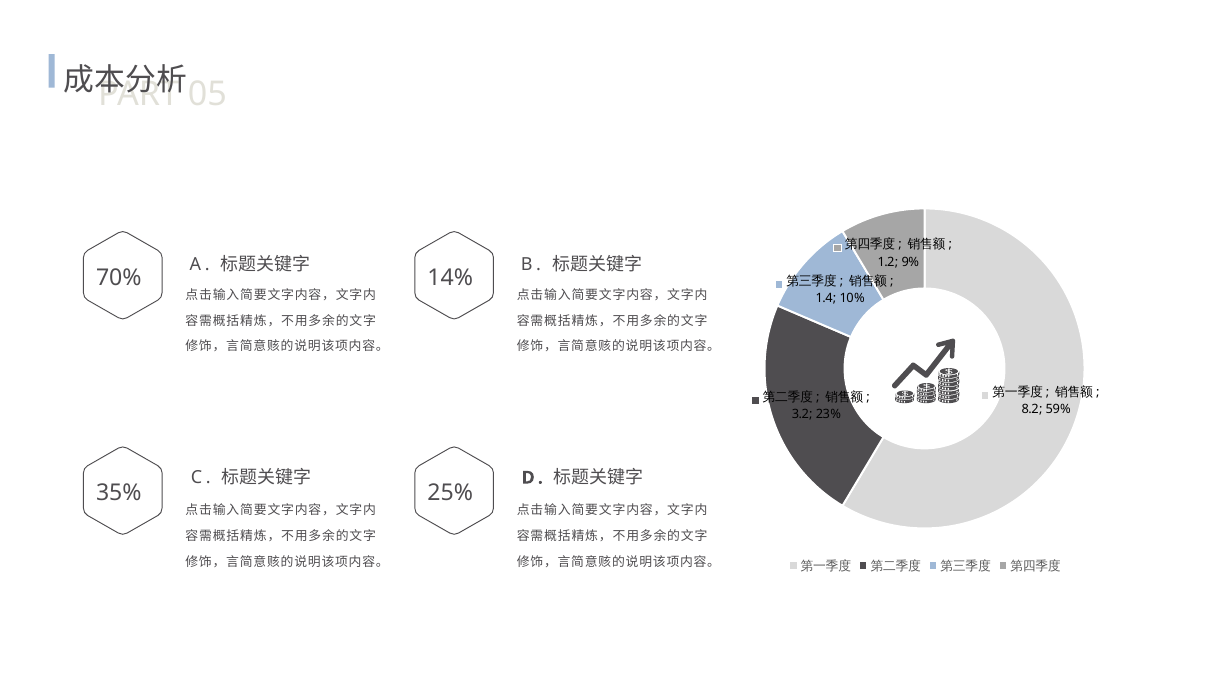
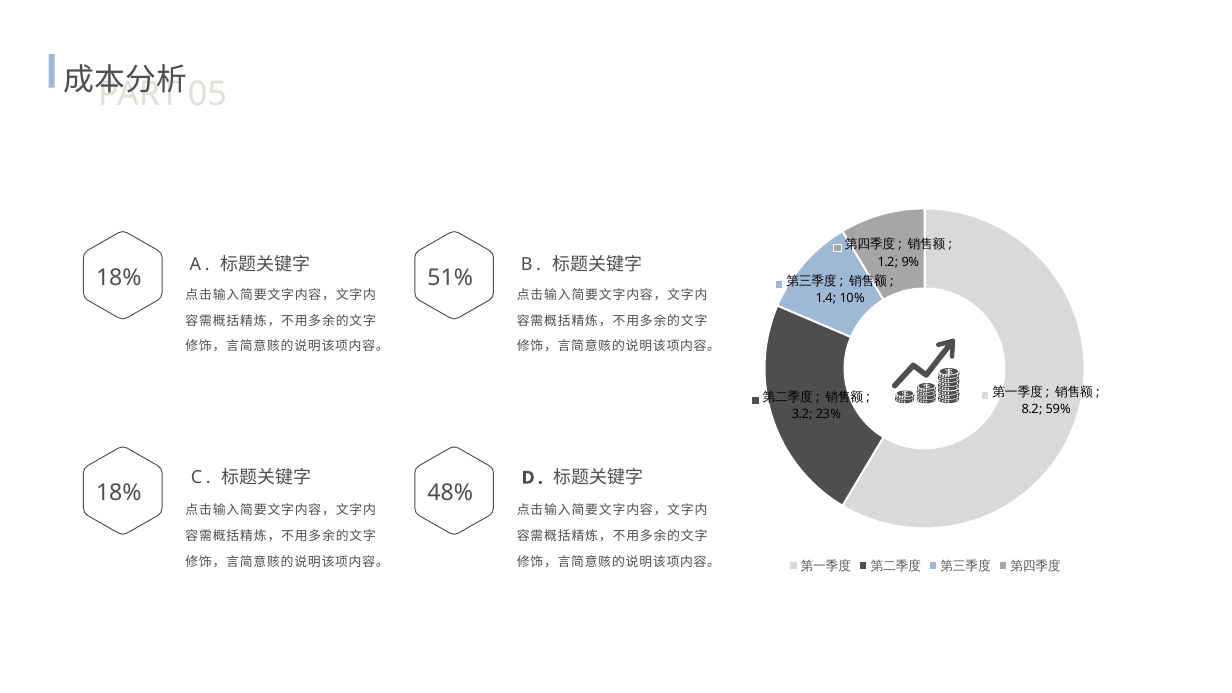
70% at (119, 278): 70% -> 18%
14%: 14% -> 51%
35% at (119, 493): 35% -> 18%
25%: 25% -> 48%
